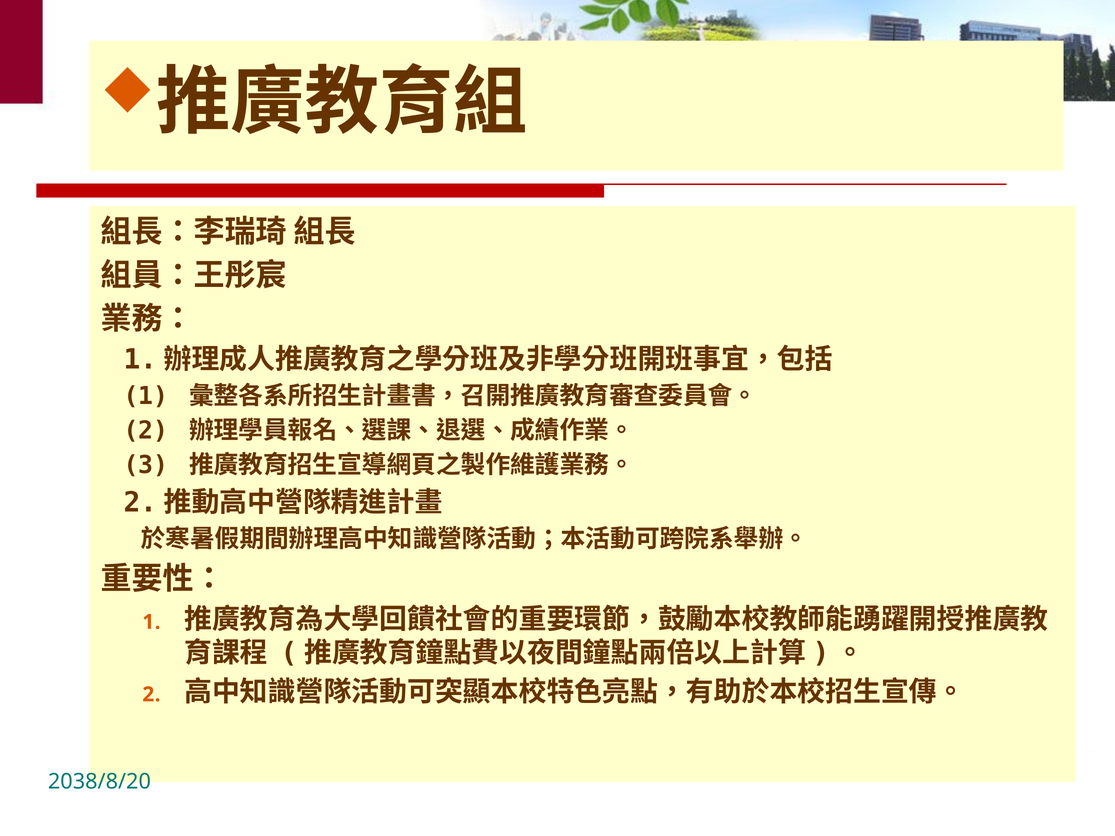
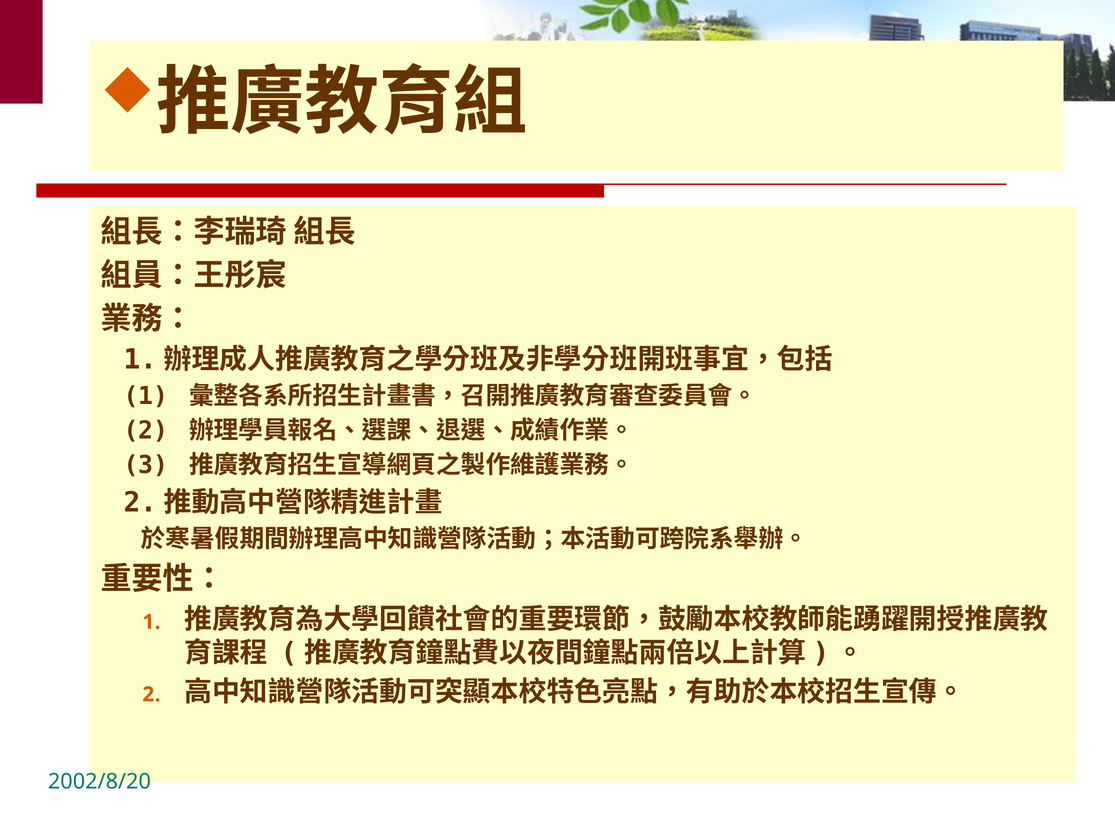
2038/8/20: 2038/8/20 -> 2002/8/20
